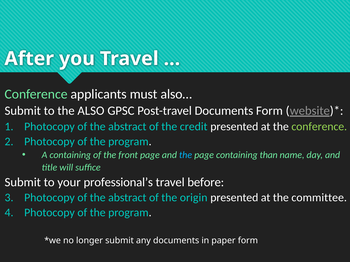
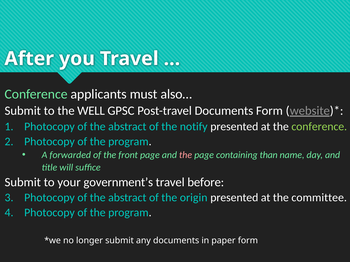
ALSO: ALSO -> WELL
credit: credit -> notify
A containing: containing -> forwarded
the at (186, 155) colour: light blue -> pink
professional’s: professional’s -> government’s
